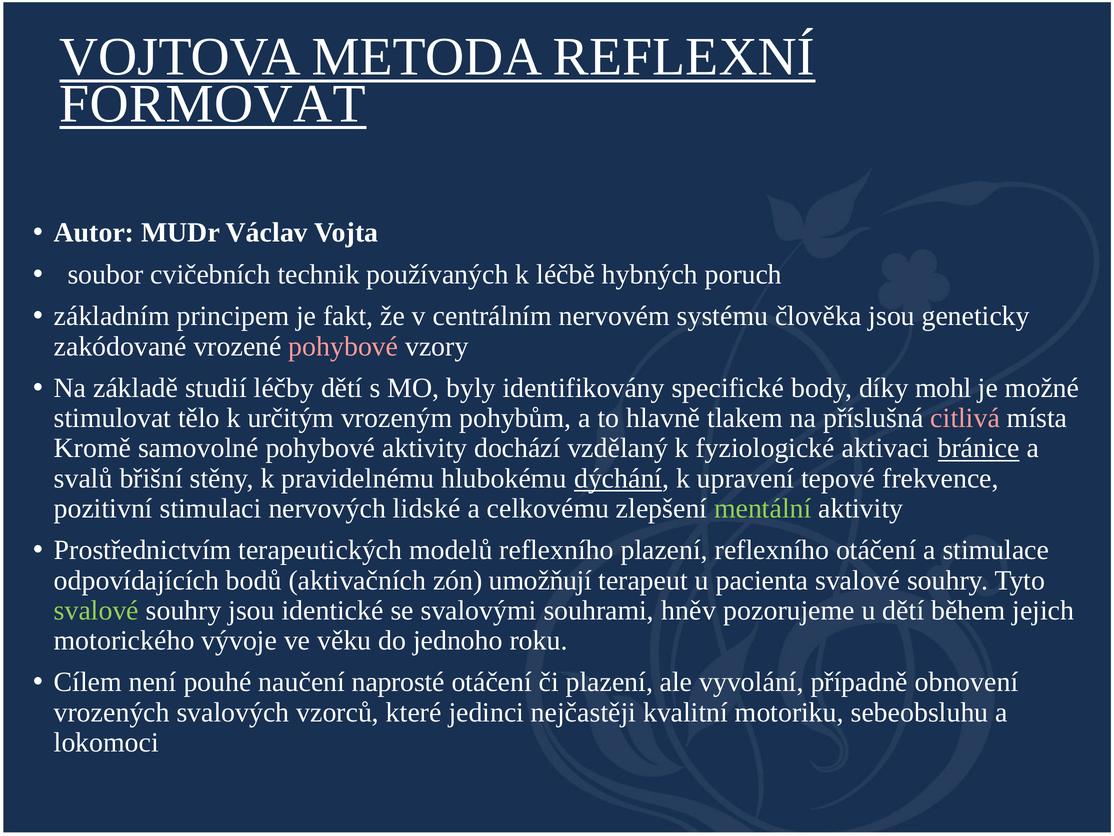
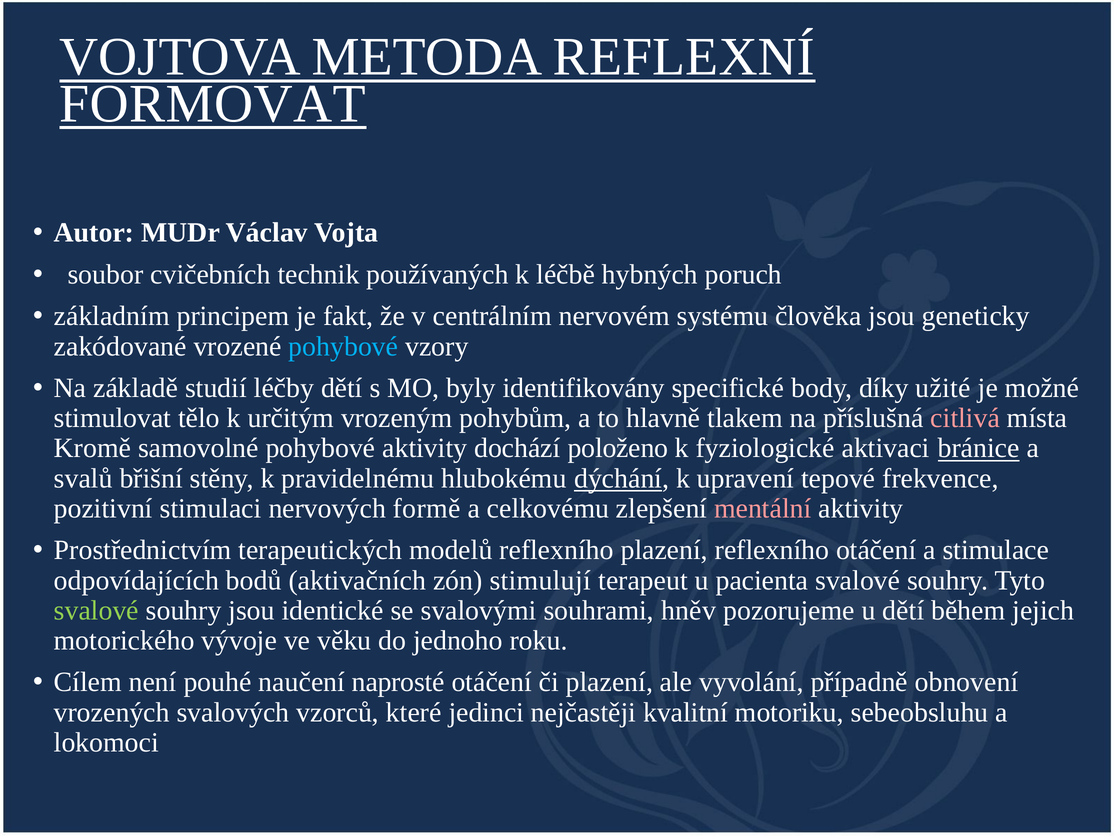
pohybové at (343, 346) colour: pink -> light blue
mohl: mohl -> užité
vzdělaný: vzdělaný -> položeno
lidské: lidské -> formě
mentální colour: light green -> pink
umožňují: umožňují -> stimulují
